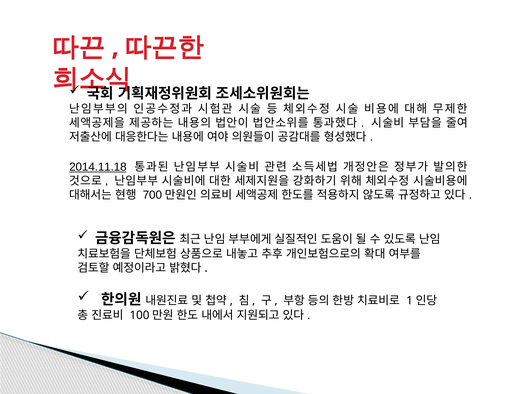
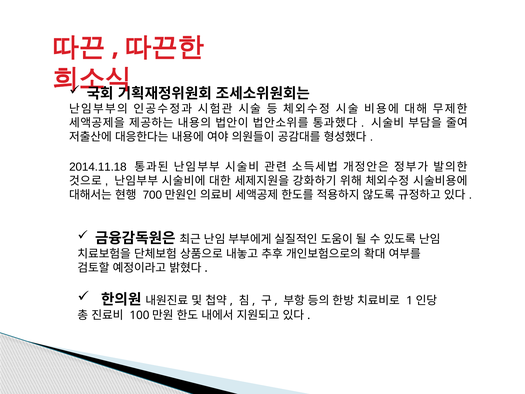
2014.11.18 underline: present -> none
